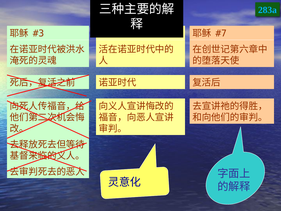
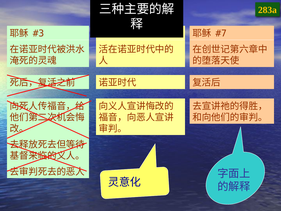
283a colour: light blue -> yellow
